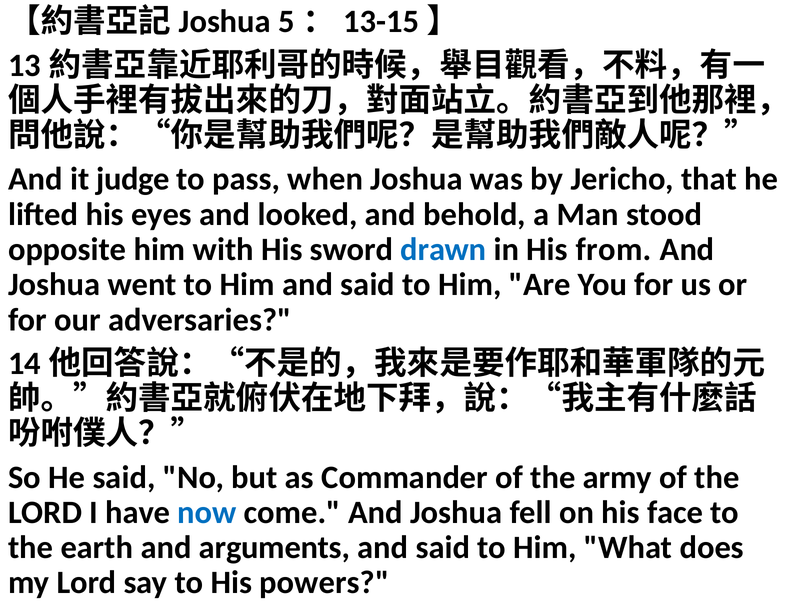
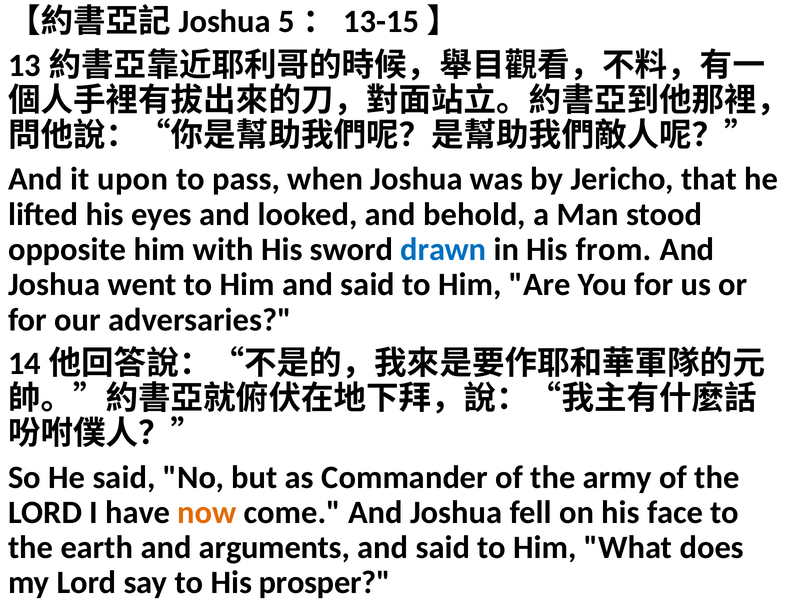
judge: judge -> upon
now colour: blue -> orange
powers: powers -> prosper
